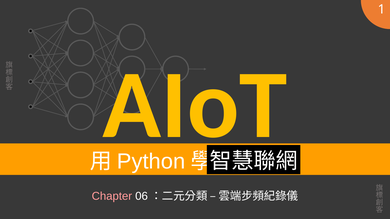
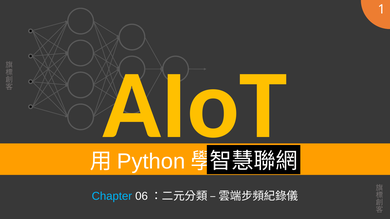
Chapter colour: pink -> light blue
